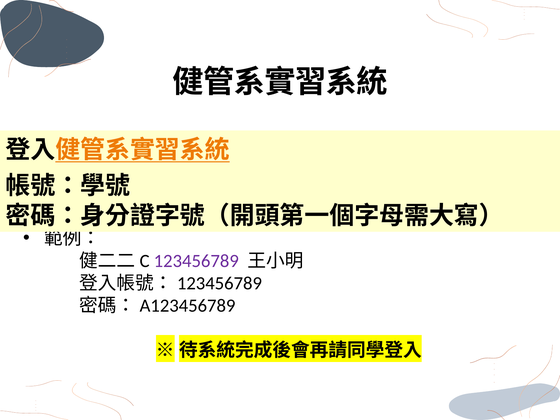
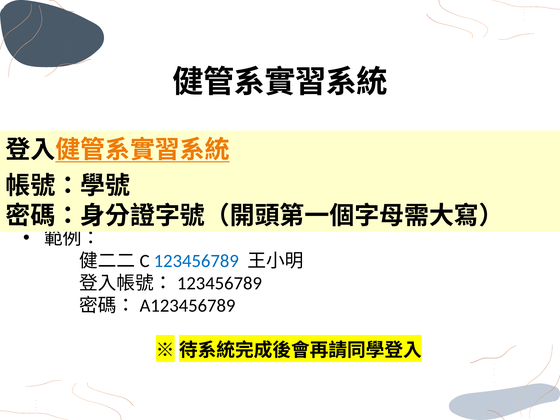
123456789 colour: purple -> blue
